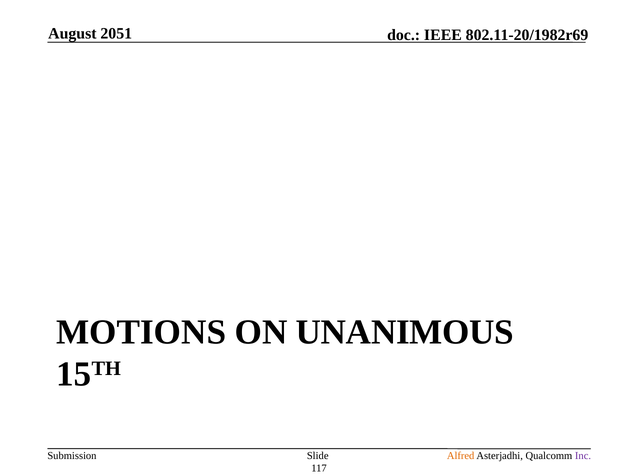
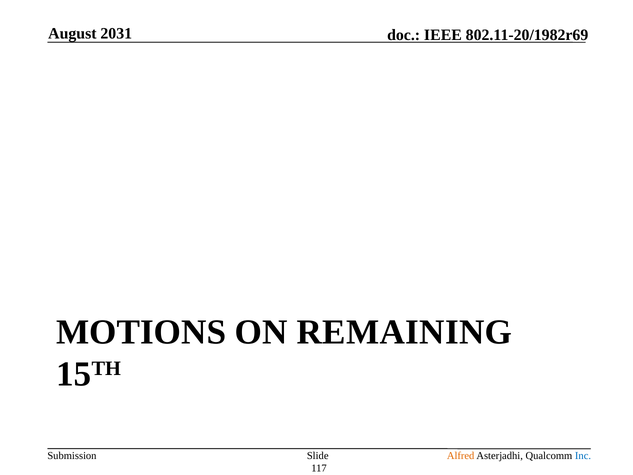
2051: 2051 -> 2031
UNANIMOUS: UNANIMOUS -> REMAINING
Inc colour: purple -> blue
